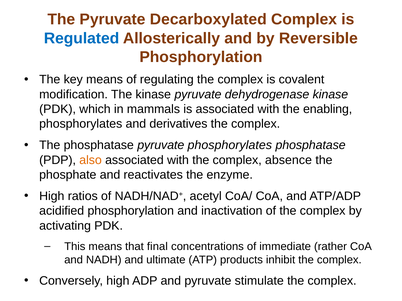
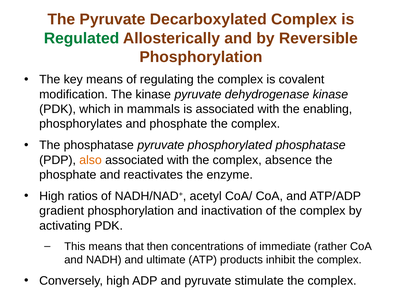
Regulated colour: blue -> green
and derivatives: derivatives -> phosphate
pyruvate phosphorylates: phosphorylates -> phosphorylated
acidified: acidified -> gradient
final: final -> then
